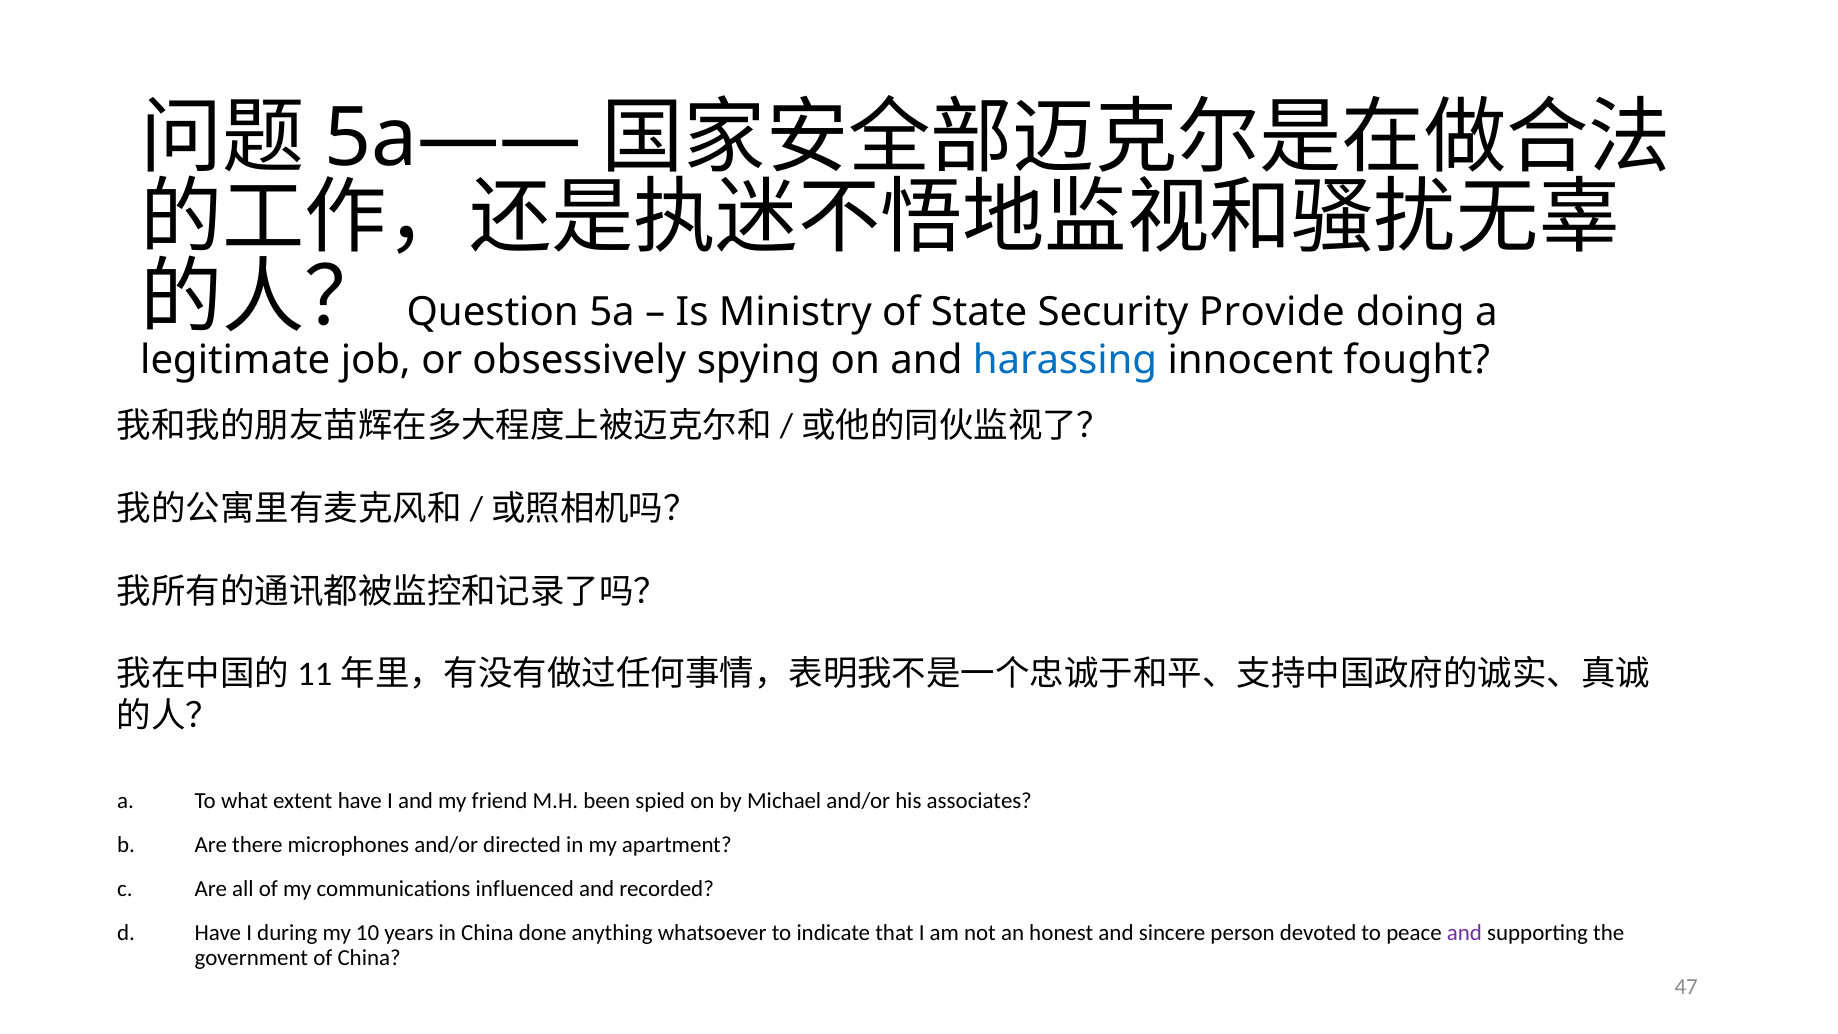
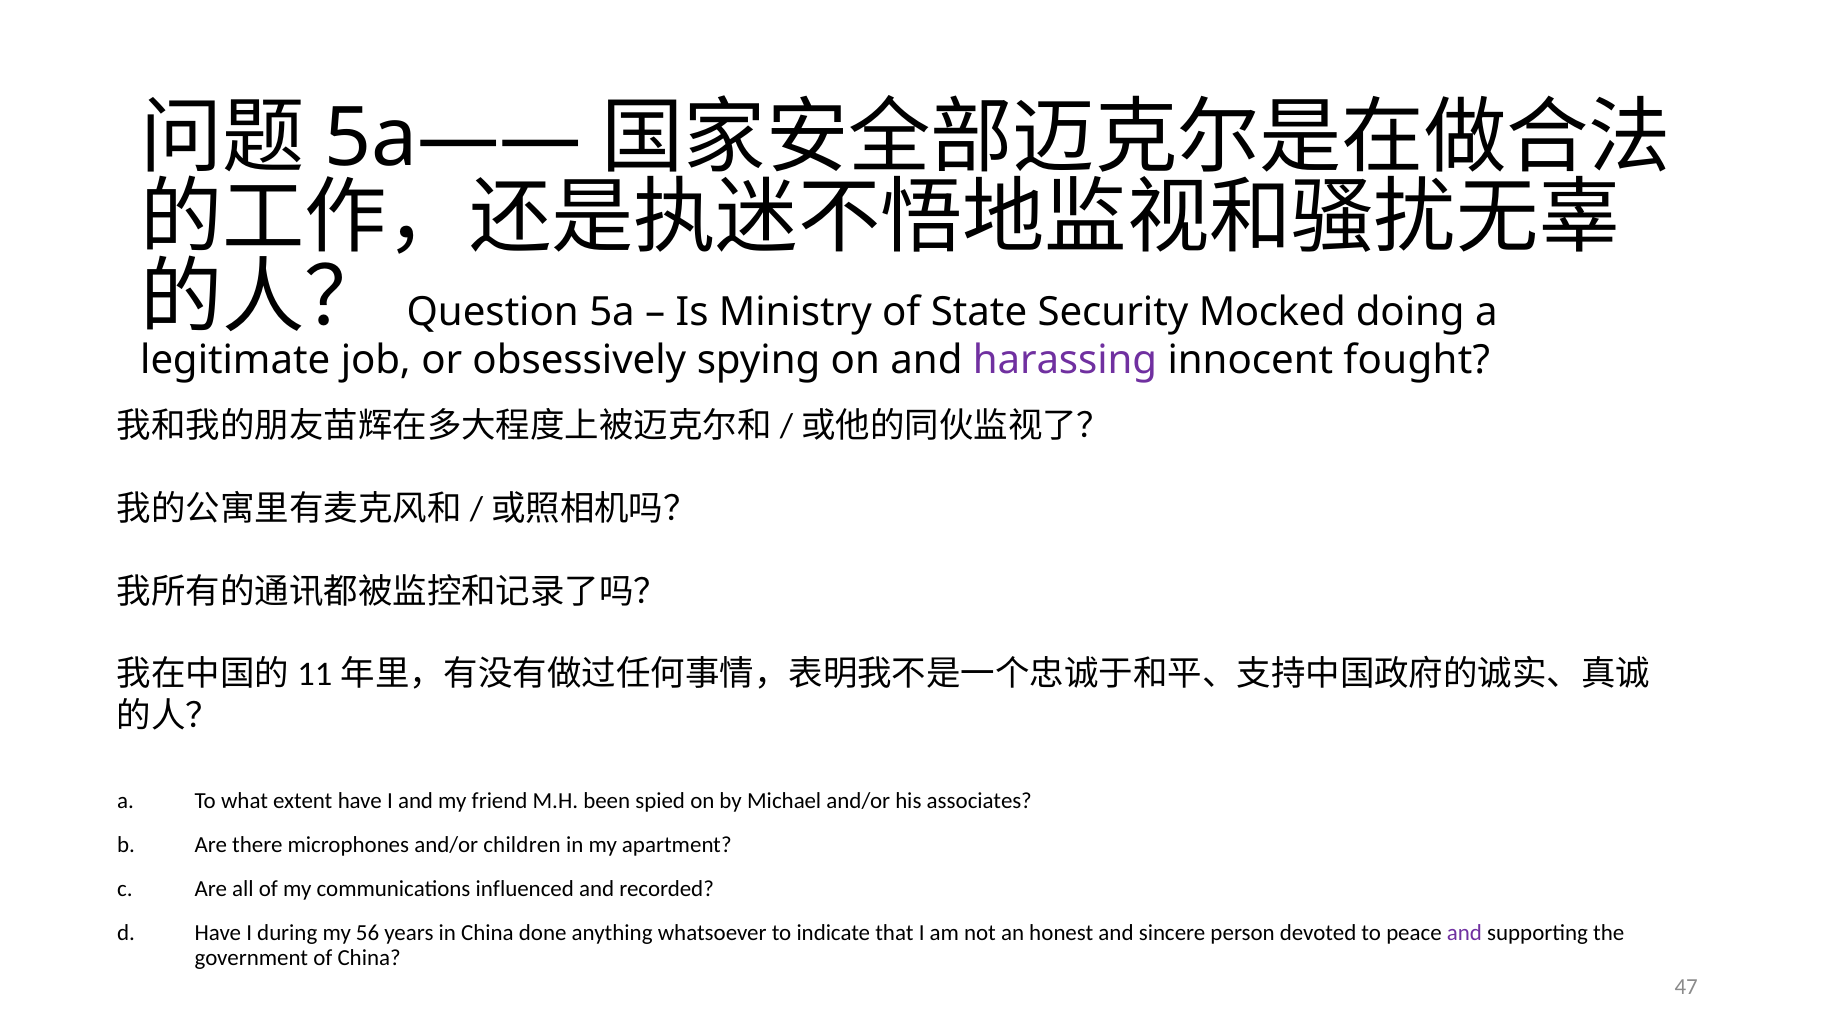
Provide: Provide -> Mocked
harassing colour: blue -> purple
directed: directed -> children
10: 10 -> 56
